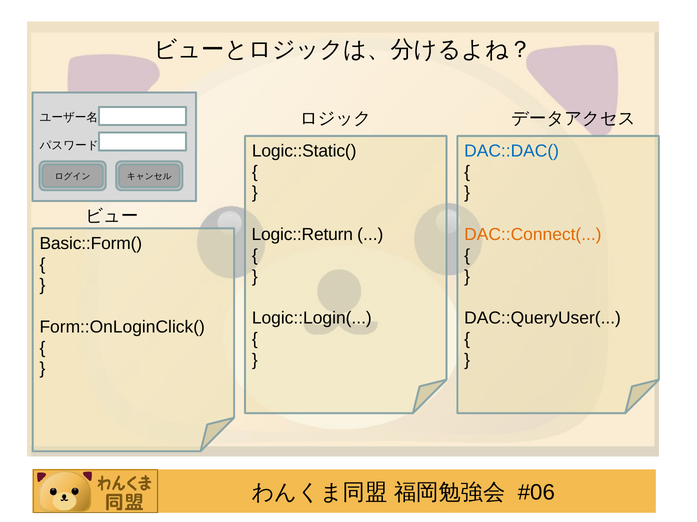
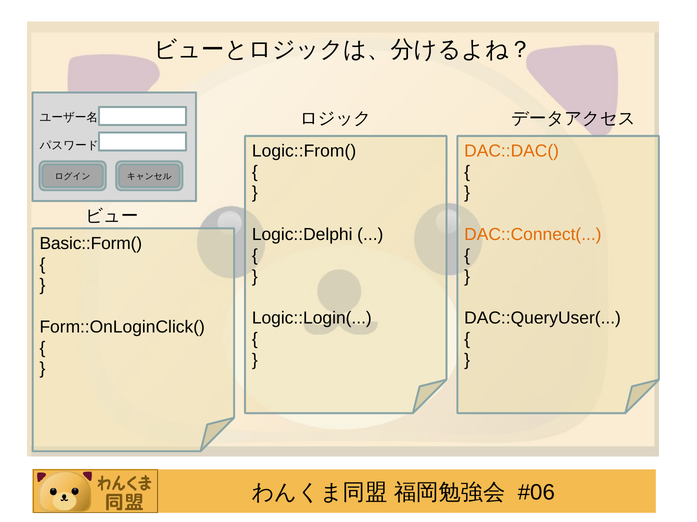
Logic::Static(: Logic::Static( -> Logic::From(
DAC::DAC( colour: blue -> orange
Logic::Return: Logic::Return -> Logic::Delphi
